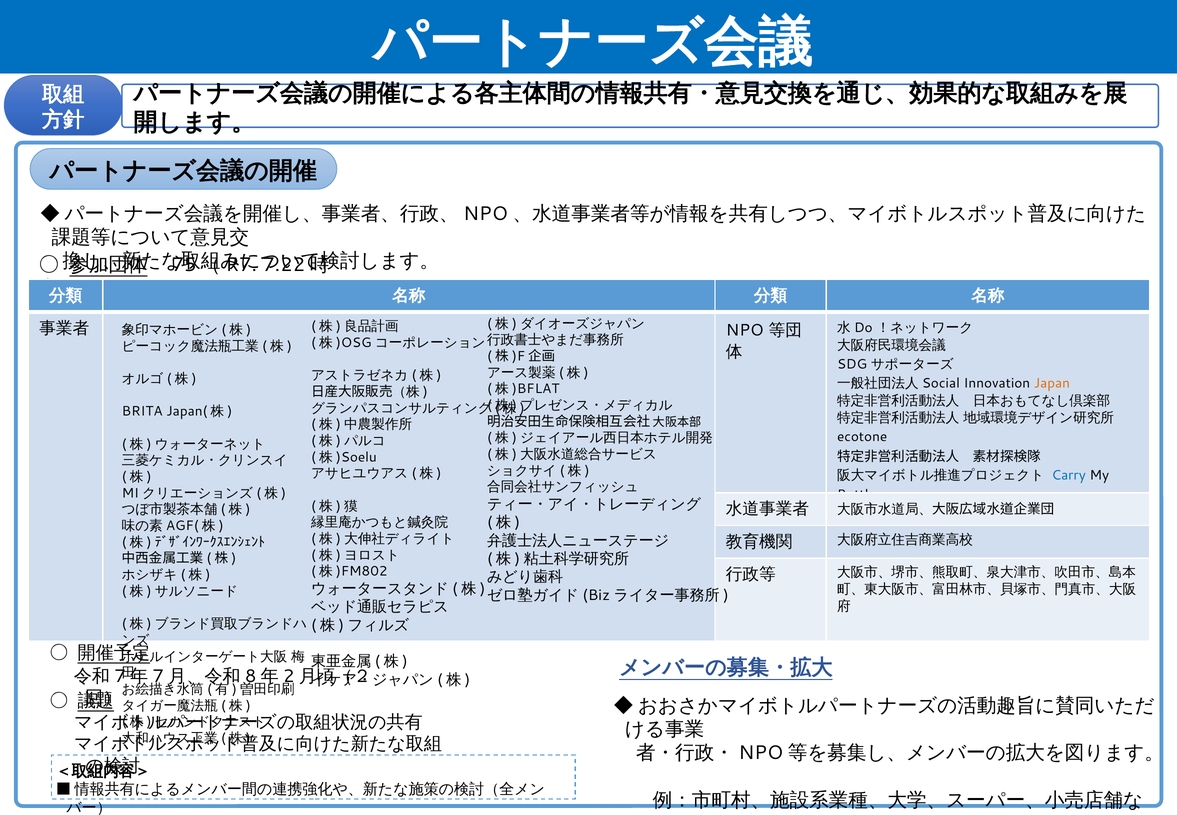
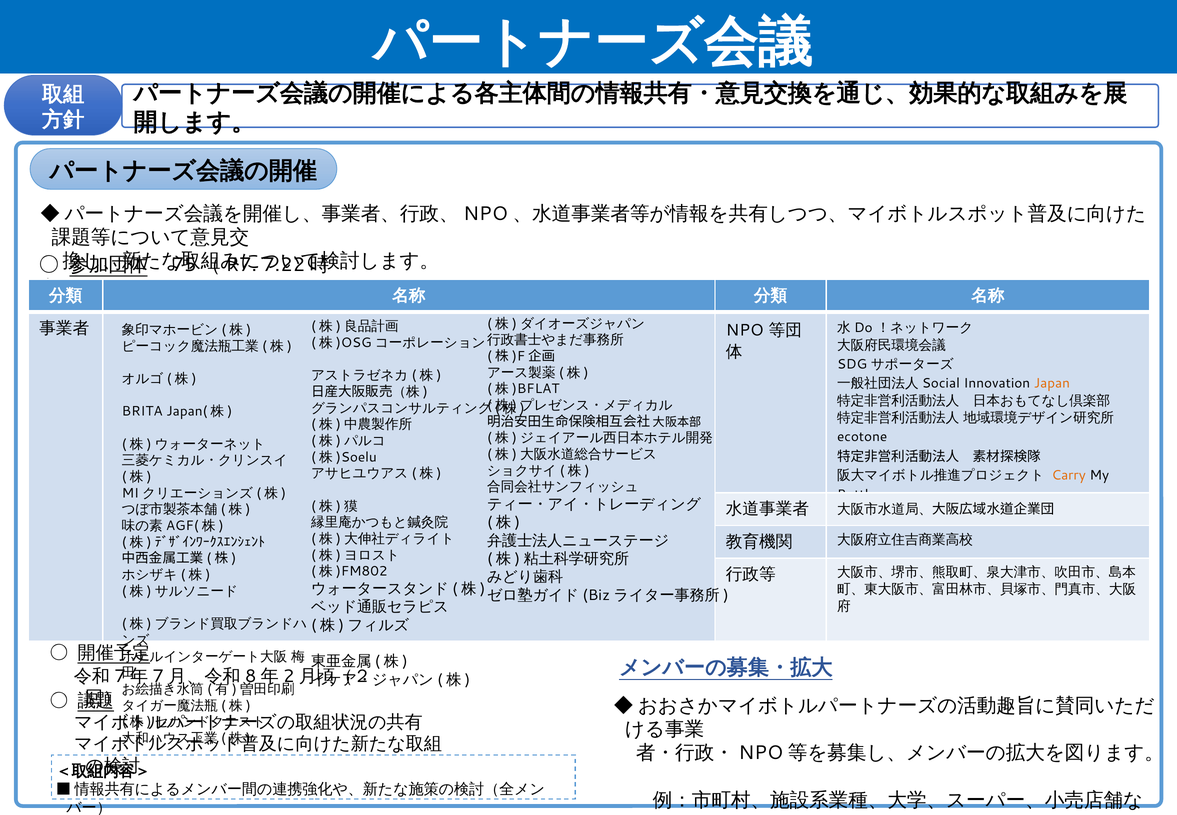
Carry colour: blue -> orange
